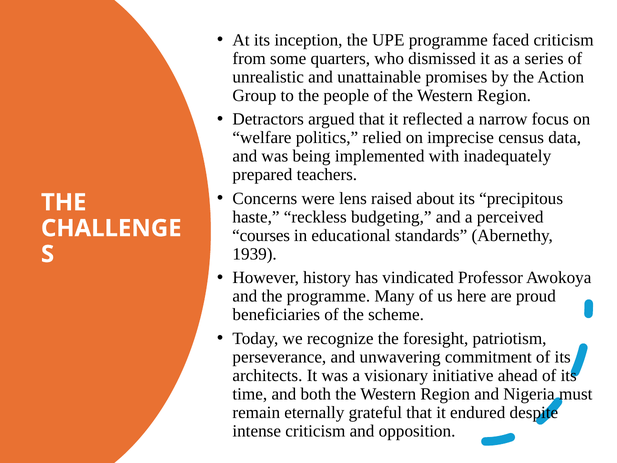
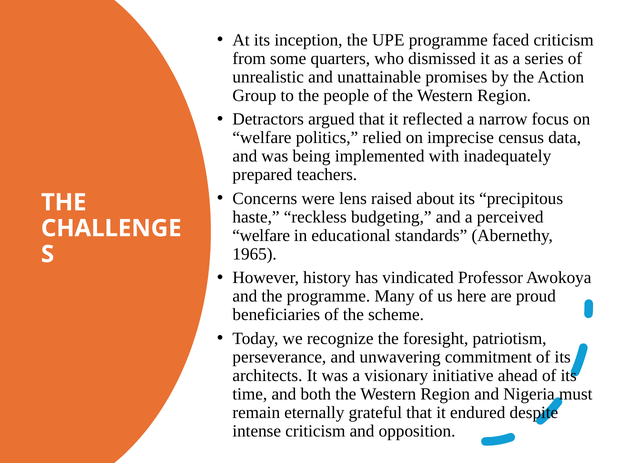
courses at (261, 235): courses -> welfare
1939: 1939 -> 1965
